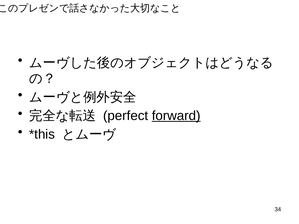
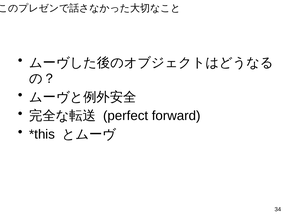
forward underline: present -> none
